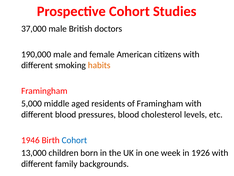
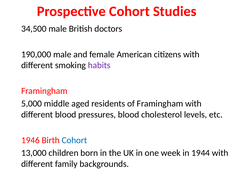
37,000: 37,000 -> 34,500
habits colour: orange -> purple
1926: 1926 -> 1944
